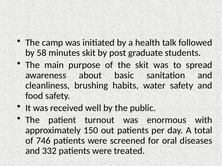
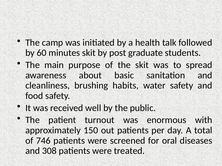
58: 58 -> 60
332: 332 -> 308
